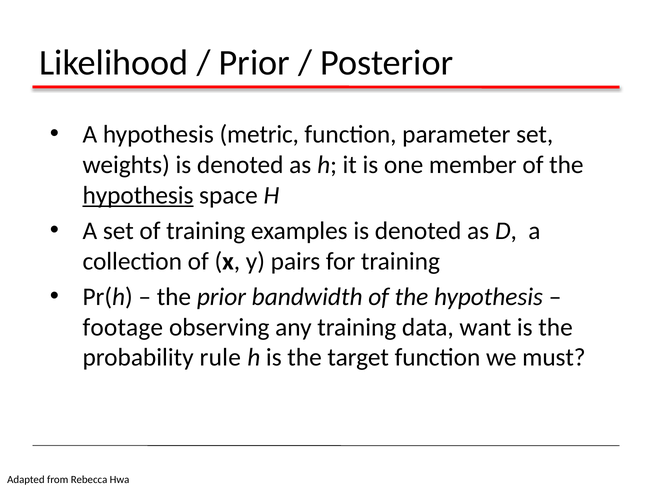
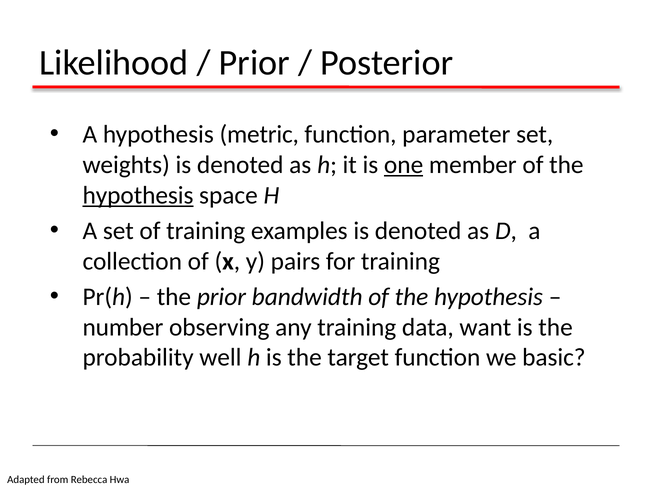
one underline: none -> present
footage: footage -> number
rule: rule -> well
must: must -> basic
